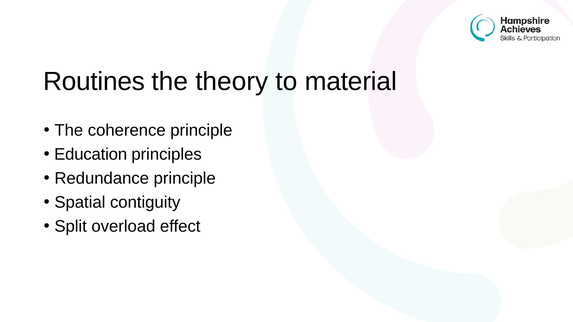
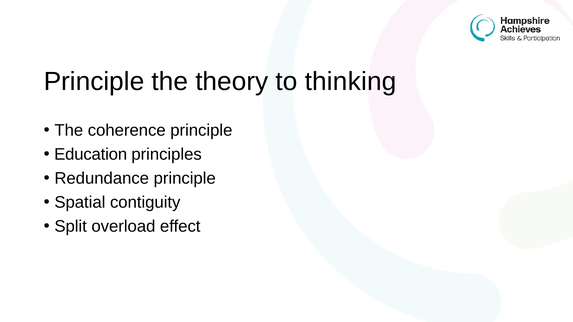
Routines at (94, 82): Routines -> Principle
material: material -> thinking
